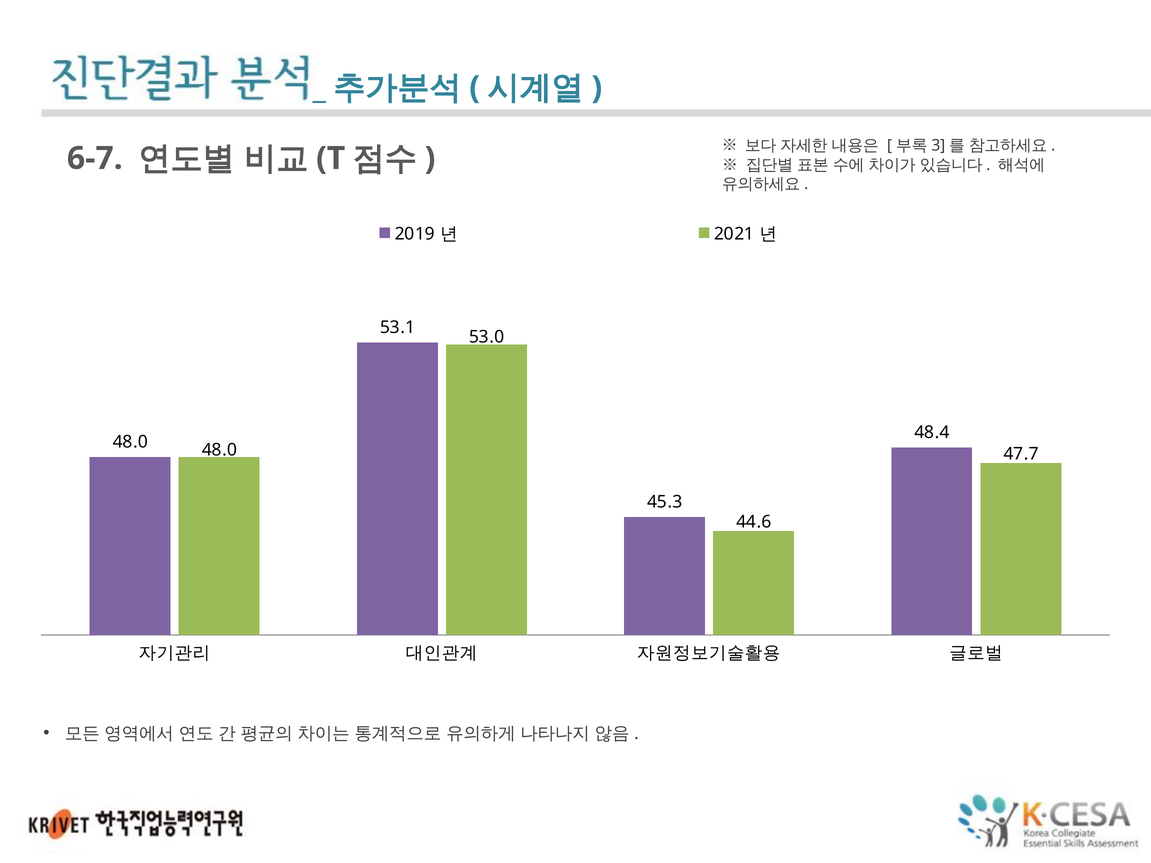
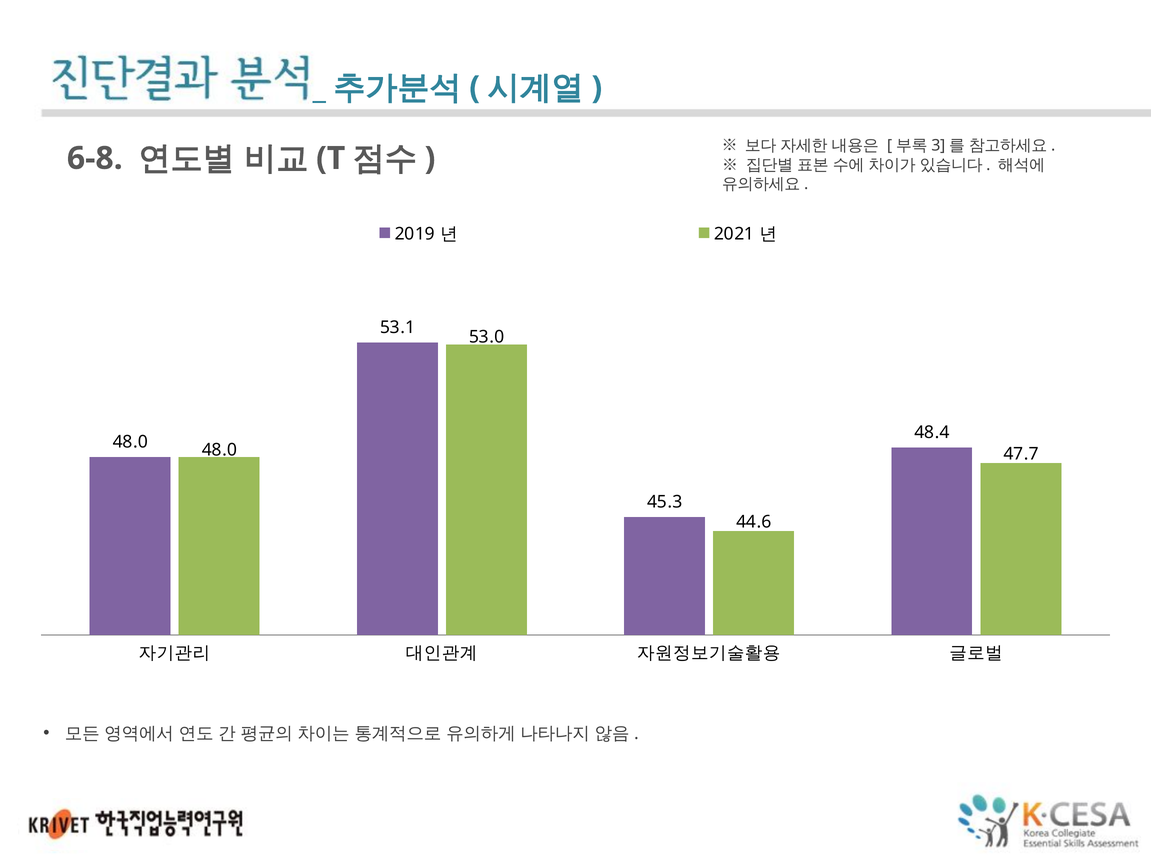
6-7: 6-7 -> 6-8
